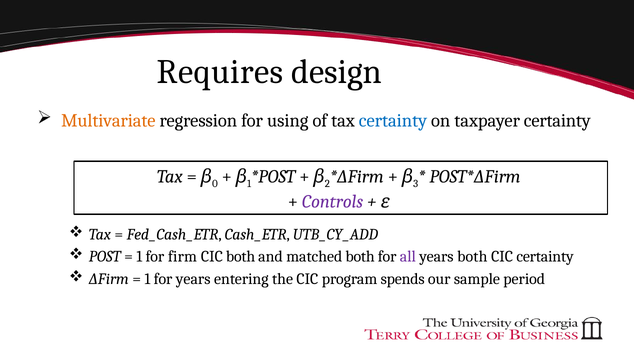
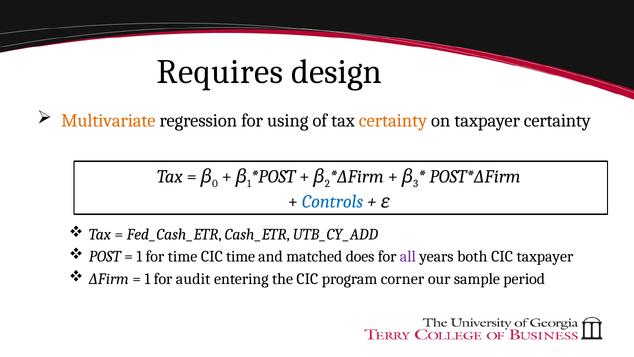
certainty at (393, 121) colour: blue -> orange
Controls colour: purple -> blue
for firm: firm -> time
CIC both: both -> time
matched both: both -> does
CIC certainty: certainty -> taxpayer
for years: years -> audit
spends: spends -> corner
